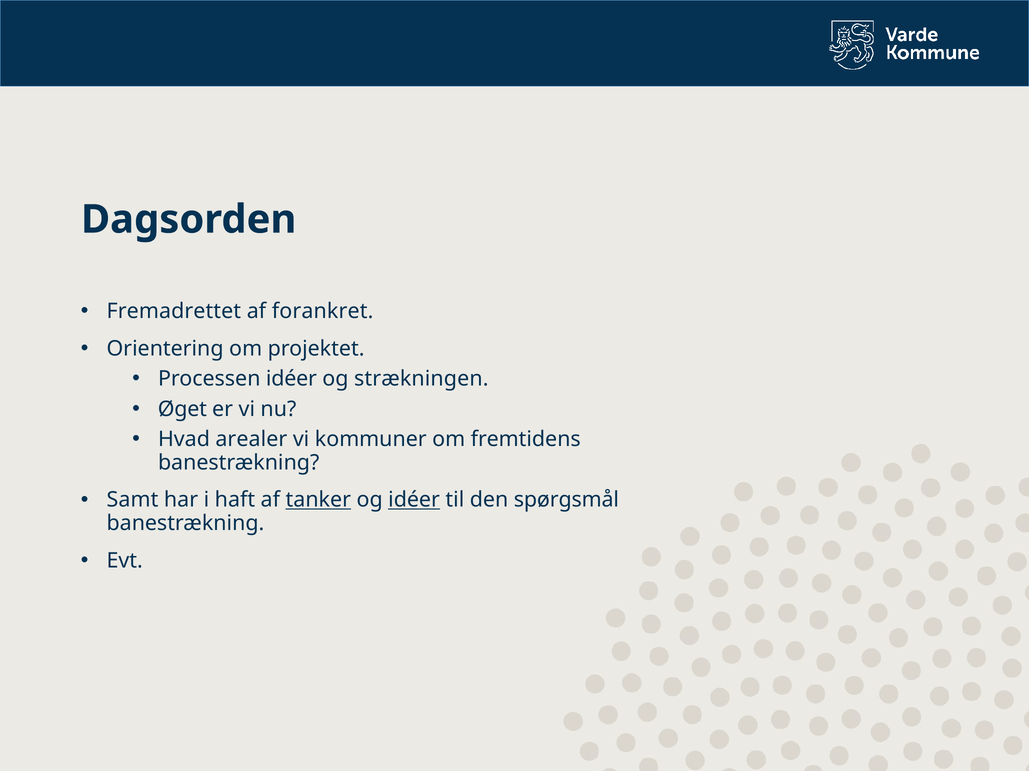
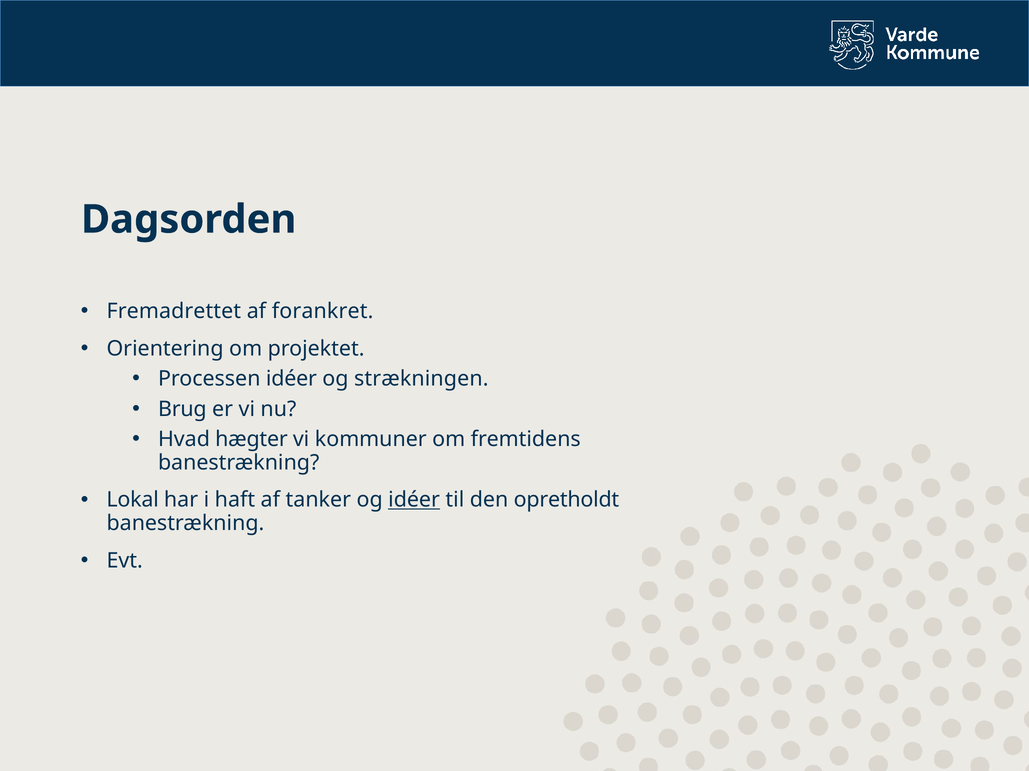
Øget: Øget -> Brug
arealer: arealer -> hægter
Samt: Samt -> Lokal
tanker underline: present -> none
spørgsmål: spørgsmål -> opretholdt
